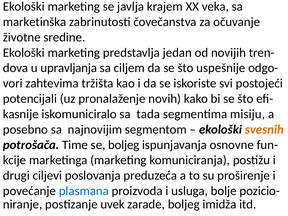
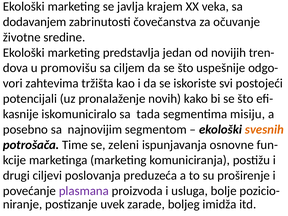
marketinška: marketinška -> dodavanjem
upravljanja: upravljanja -> promovišu
se boljeg: boljeg -> zeleni
plasmana colour: blue -> purple
